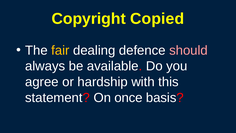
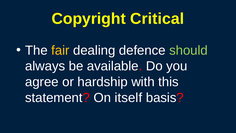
Copied: Copied -> Critical
should colour: pink -> light green
once: once -> itself
